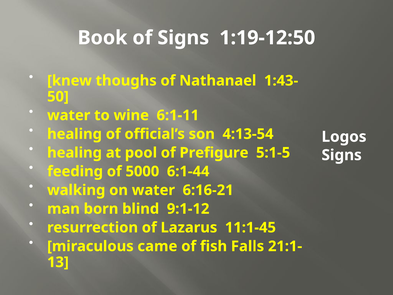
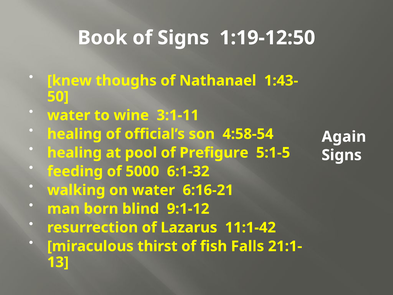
6:1-11: 6:1-11 -> 3:1-11
4:13-54: 4:13-54 -> 4:58-54
Logos: Logos -> Again
6:1-44: 6:1-44 -> 6:1-32
11:1-45: 11:1-45 -> 11:1-42
came: came -> thirst
